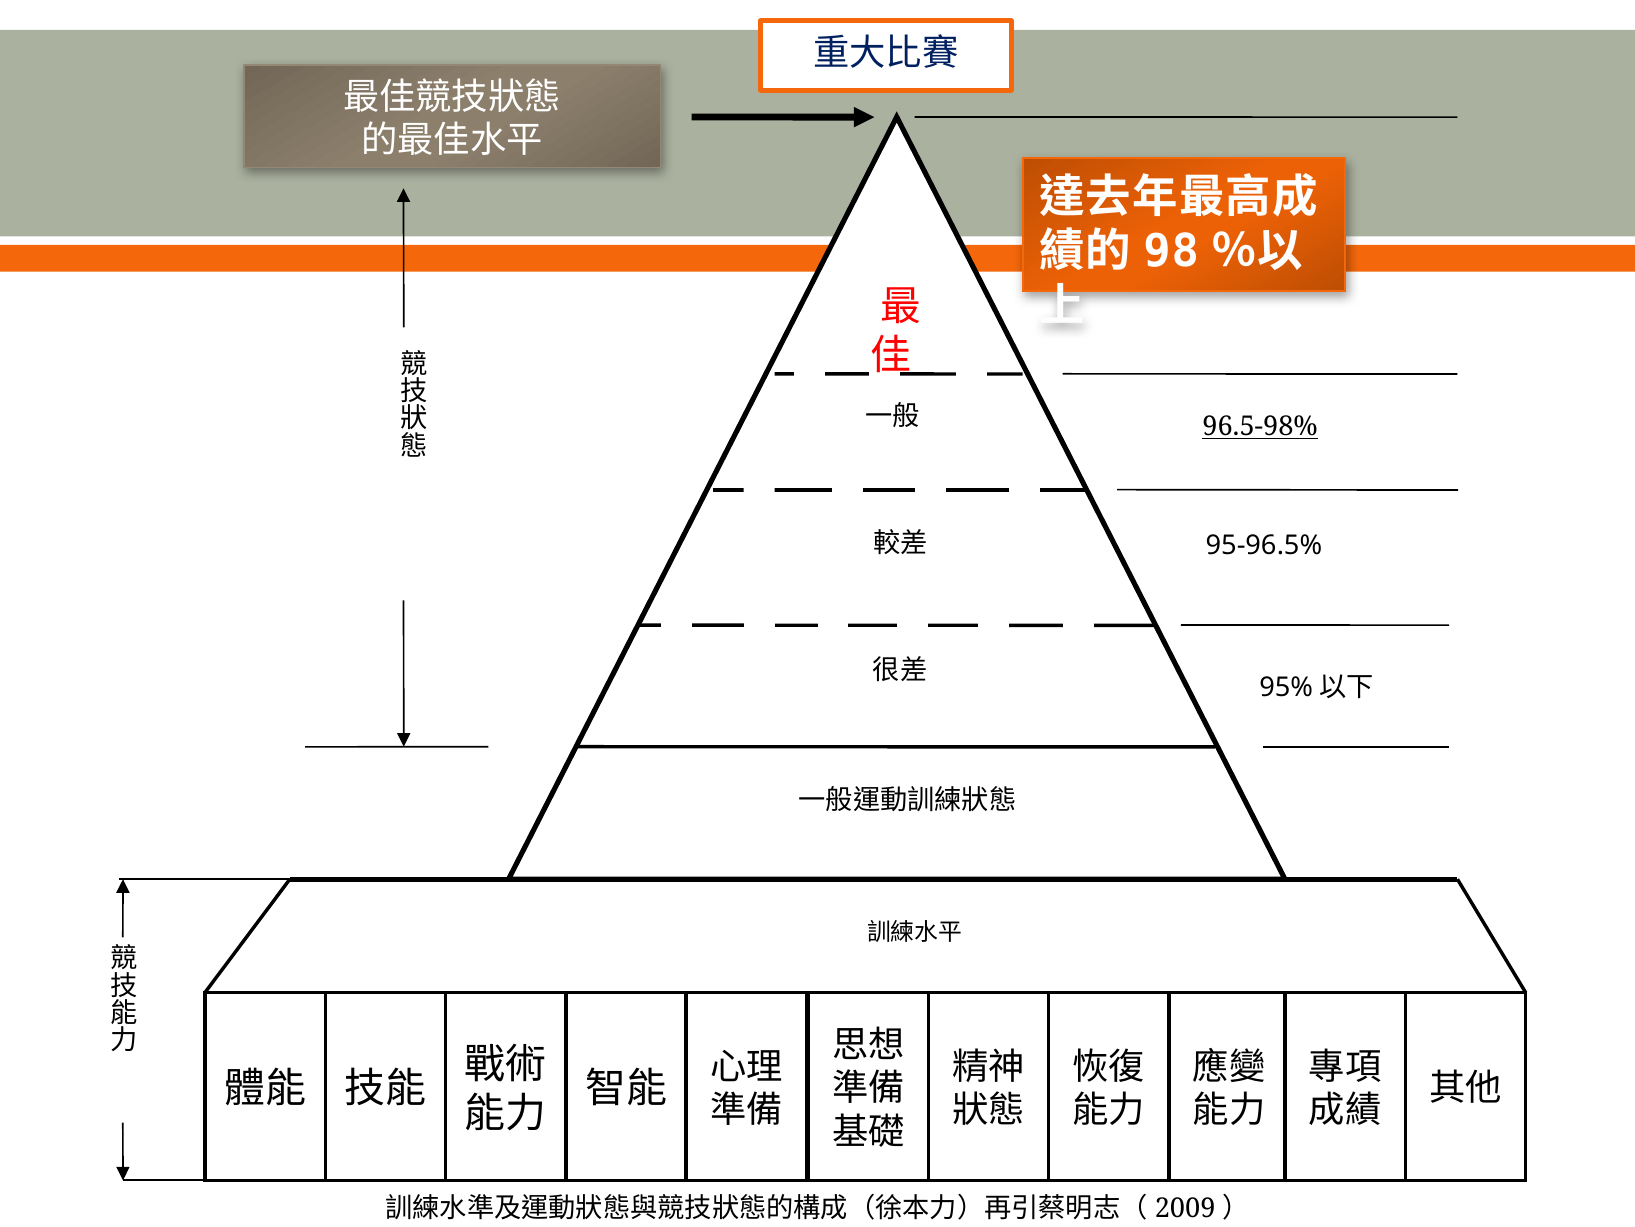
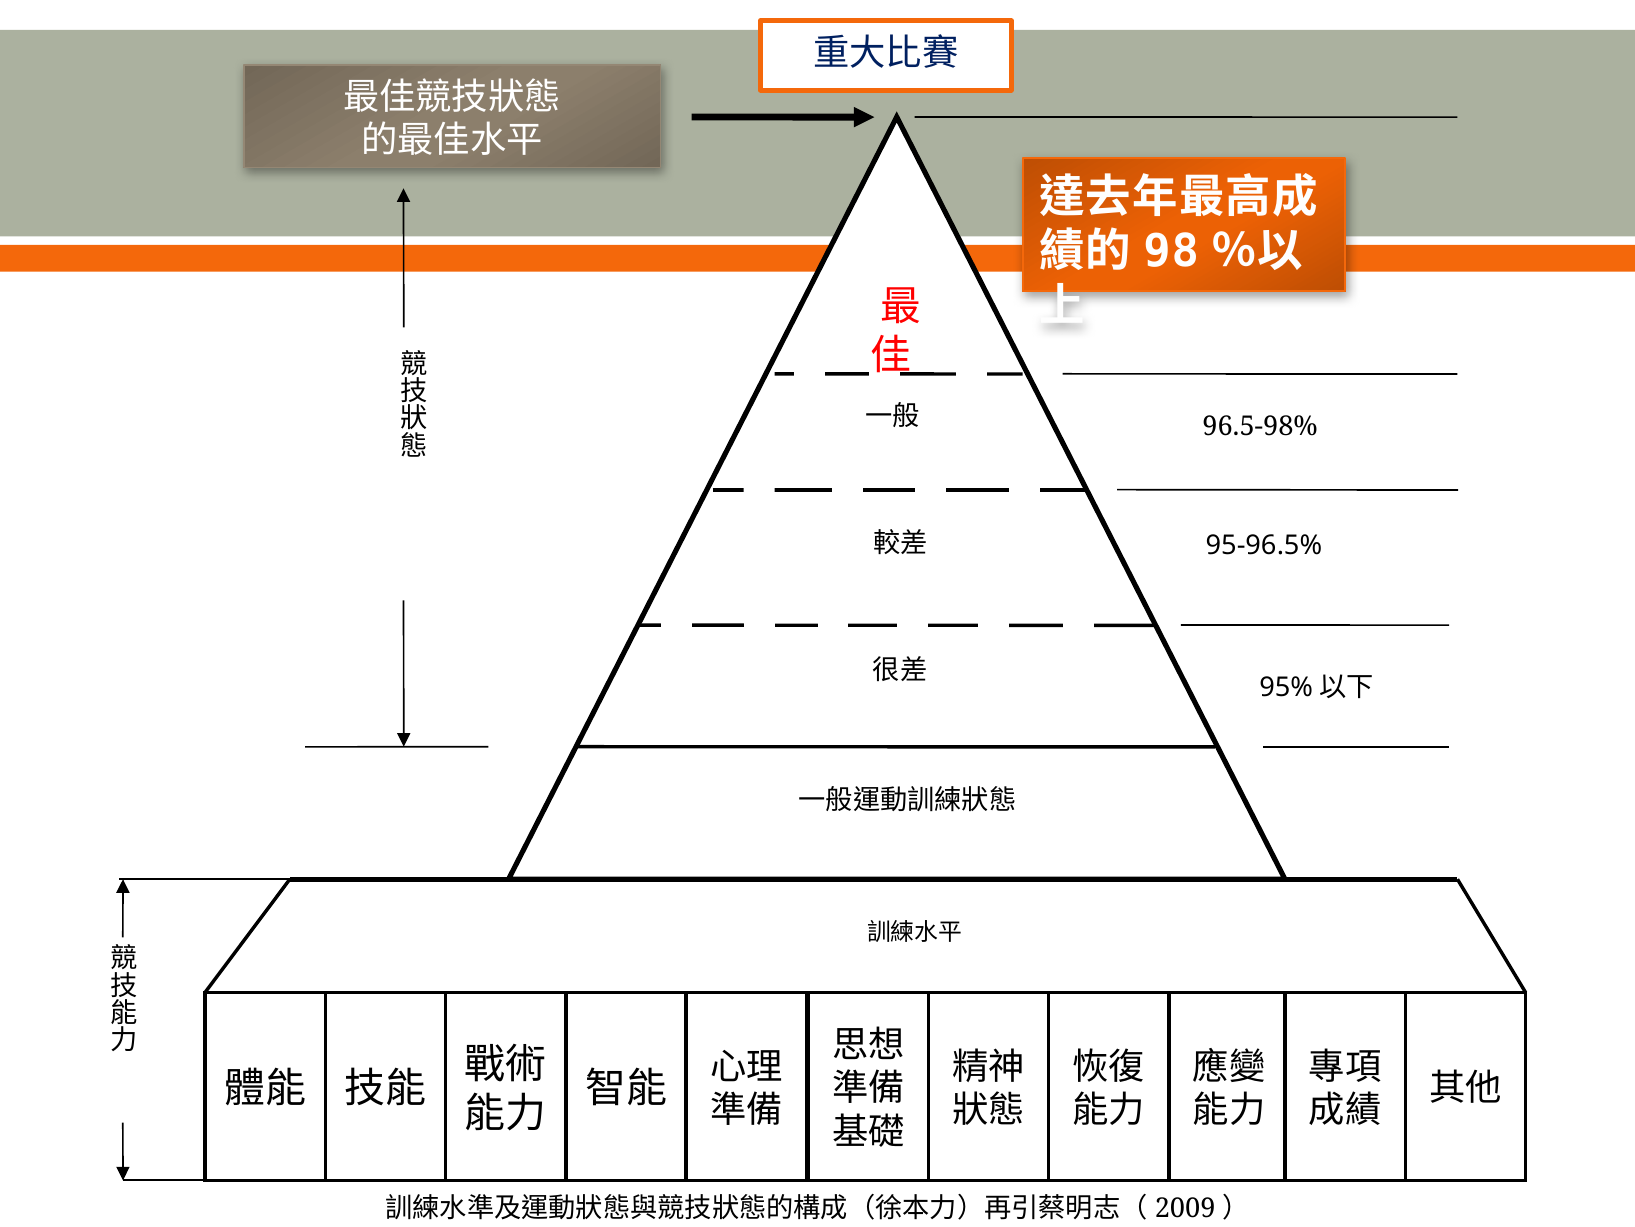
96.5-98% underline: present -> none
